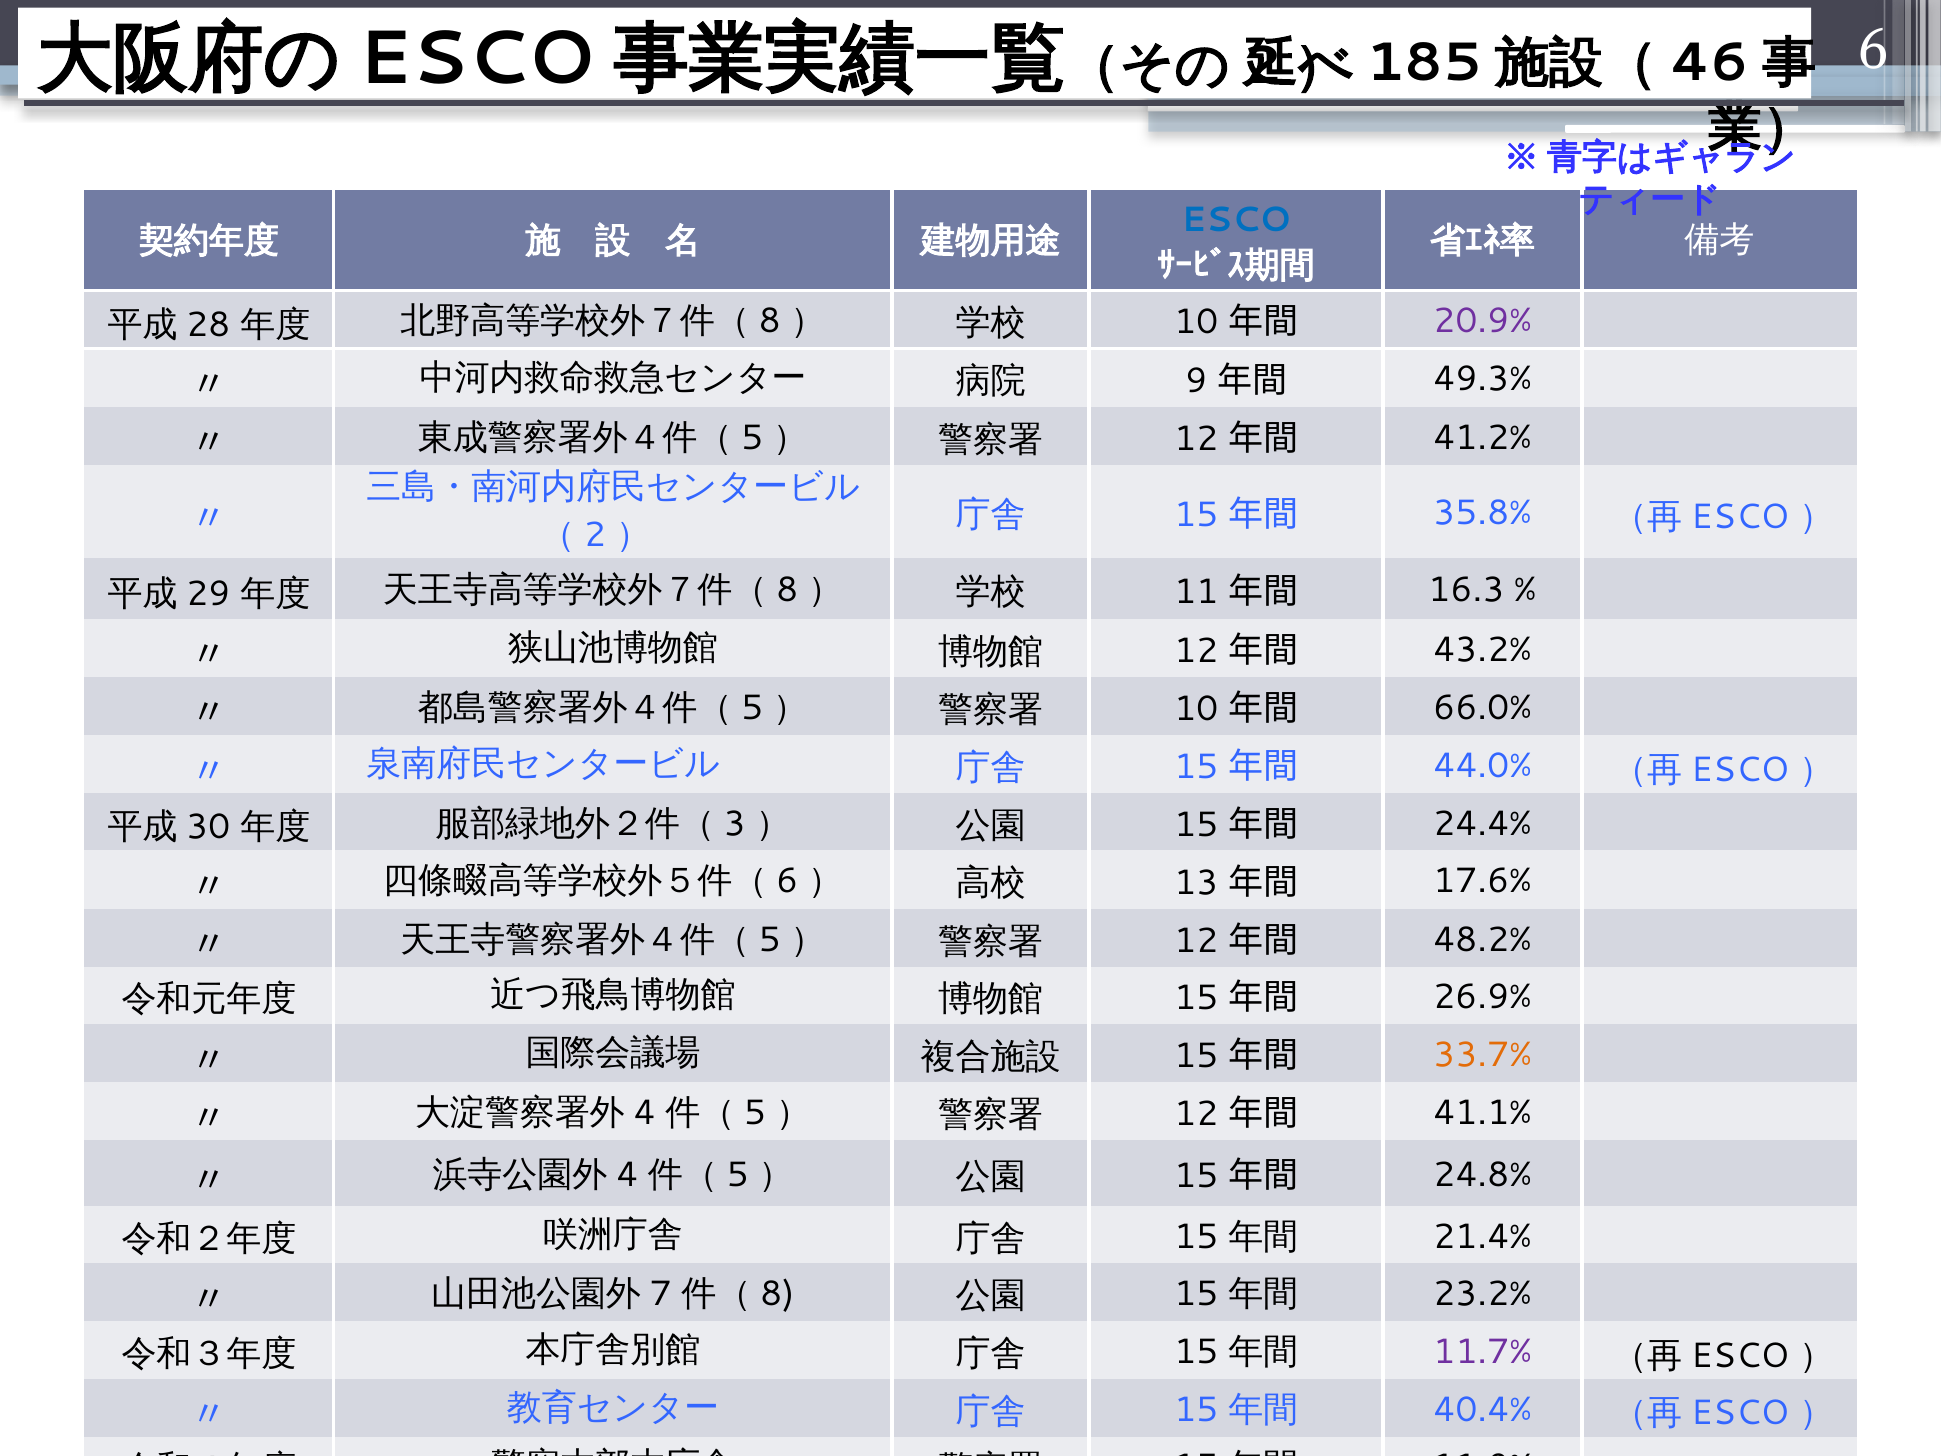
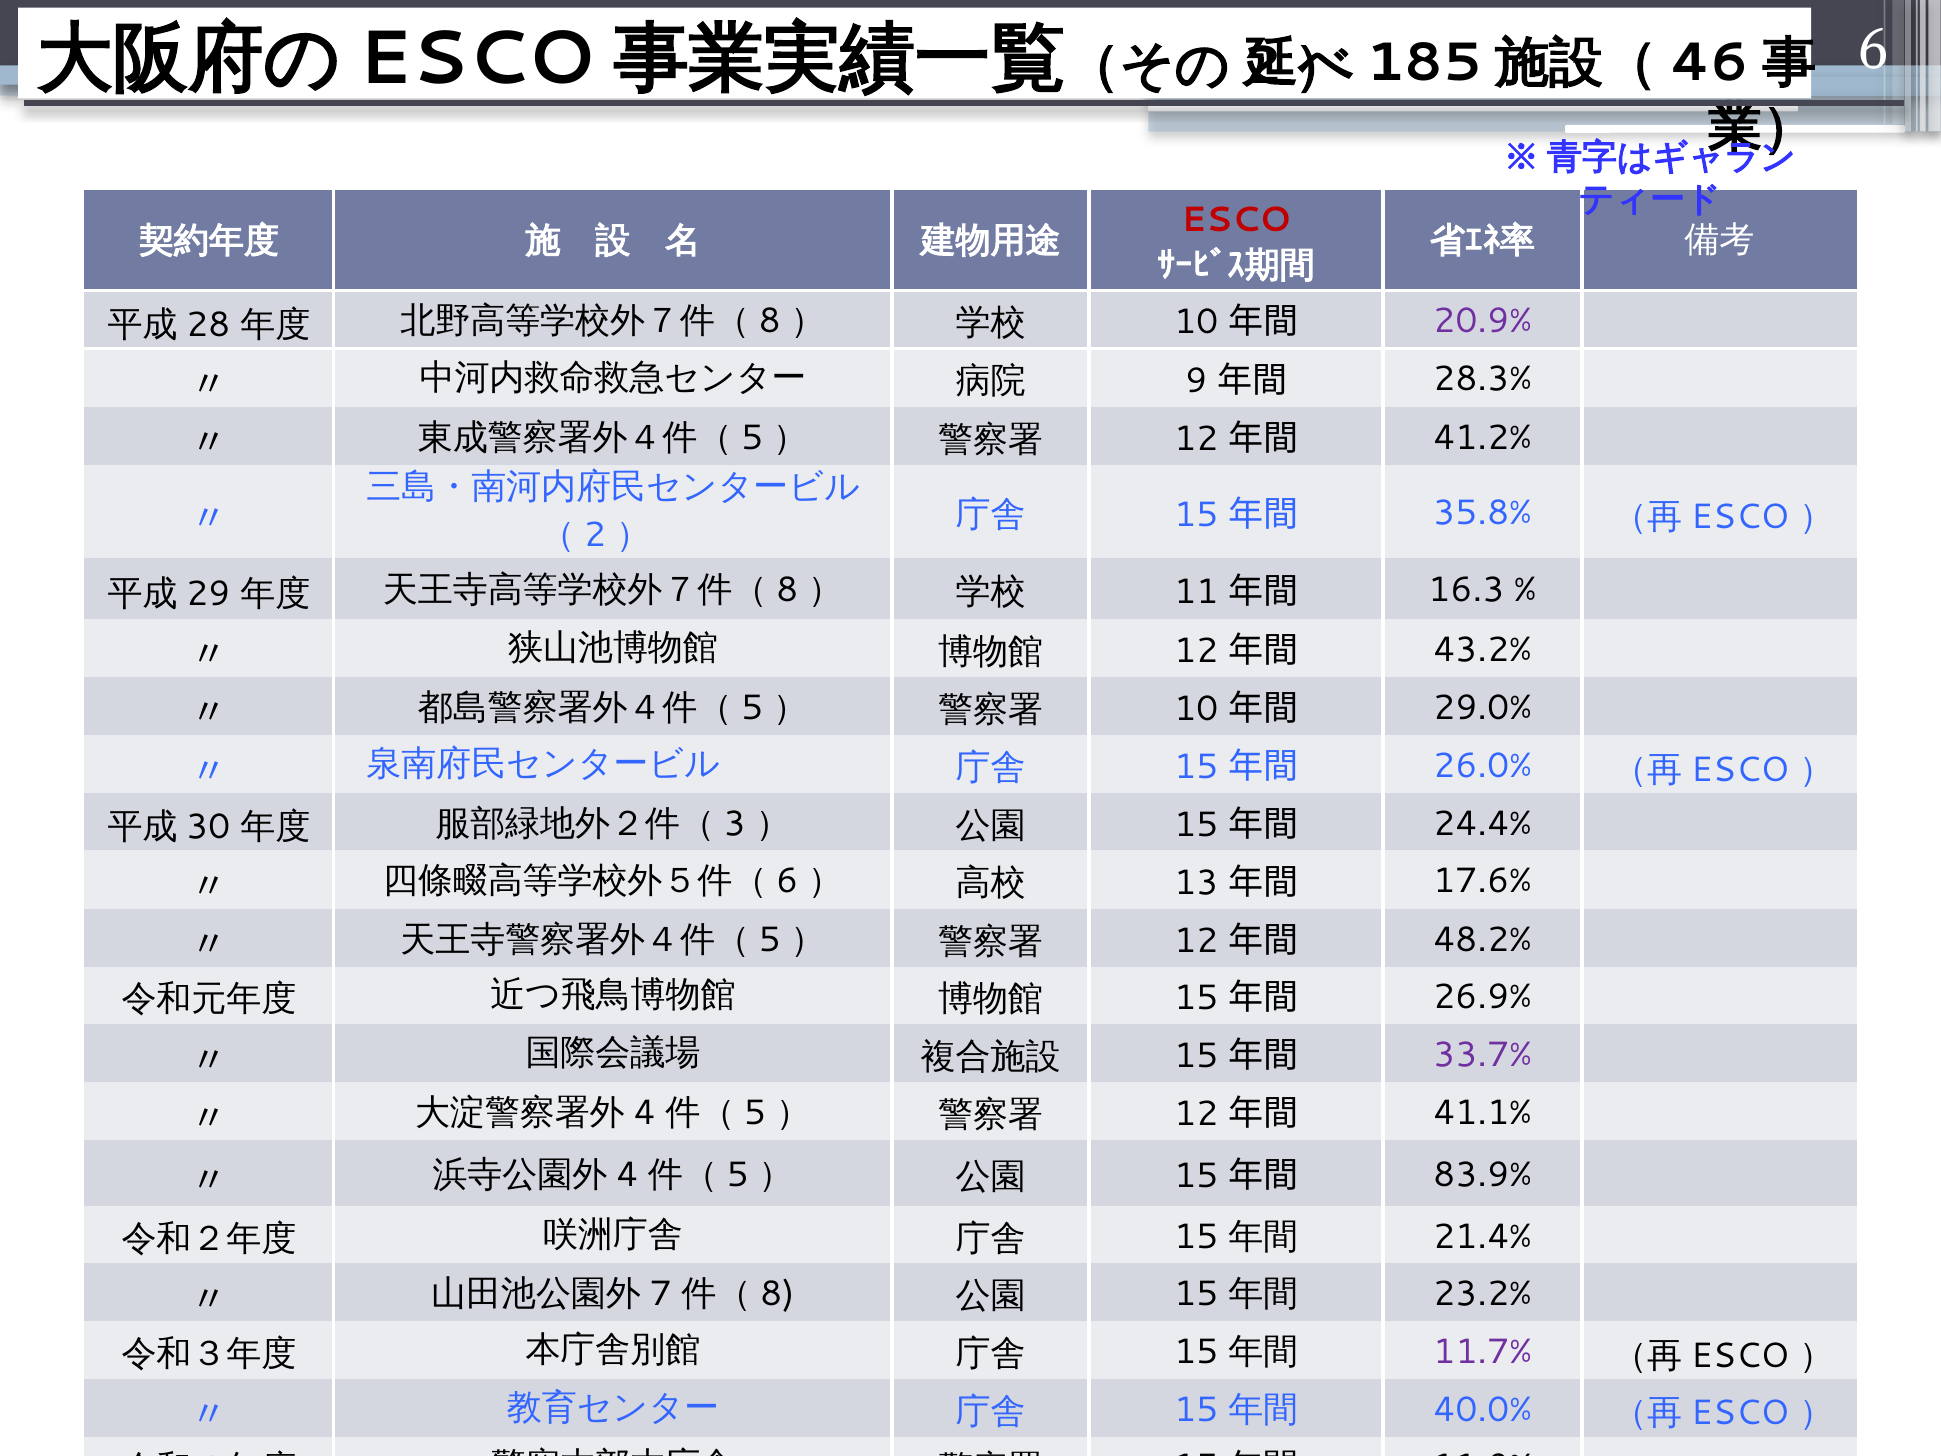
ESCO colour: blue -> red
49.3%: 49.3% -> 28.3%
66.0%: 66.0% -> 29.0%
44.0%: 44.0% -> 26.0%
33.7% colour: orange -> purple
24.8%: 24.8% -> 83.9%
40.4%: 40.4% -> 40.0%
